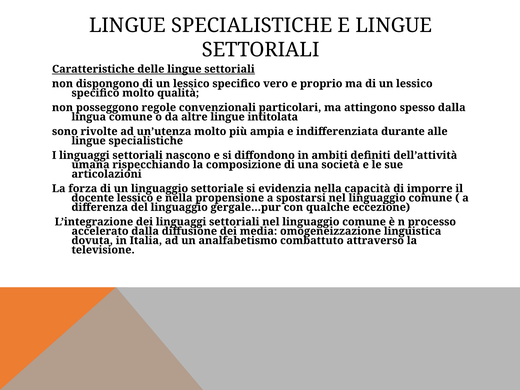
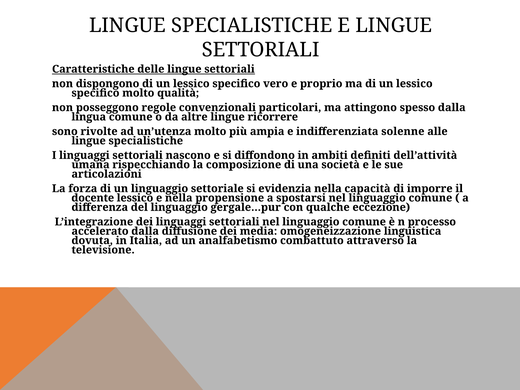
intitolata: intitolata -> ricorrere
durante: durante -> solenne
